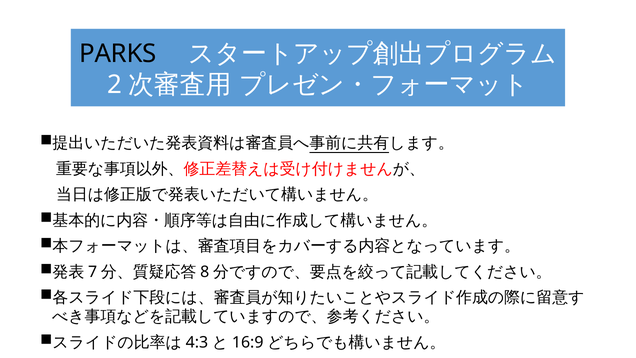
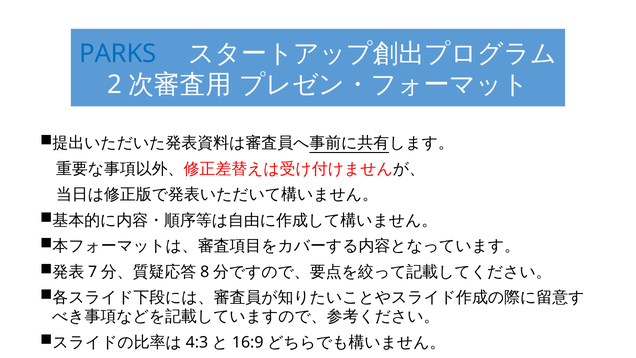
PARKS colour: black -> blue
